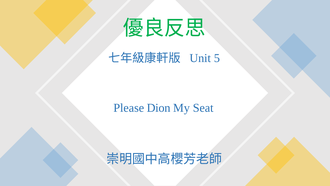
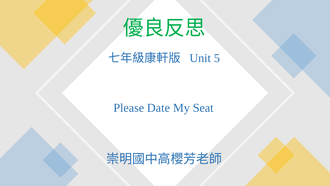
Dion: Dion -> Date
